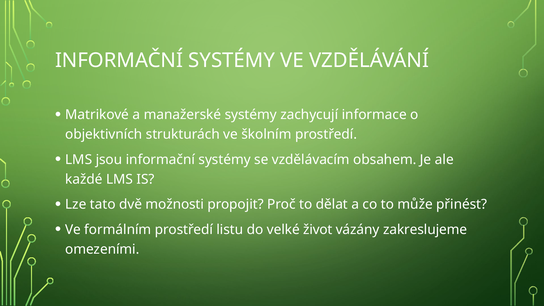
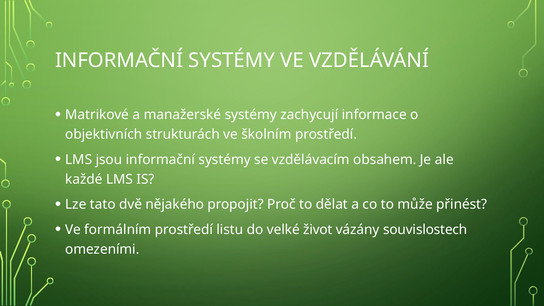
možnosti: možnosti -> nějakého
zakreslujeme: zakreslujeme -> souvislostech
